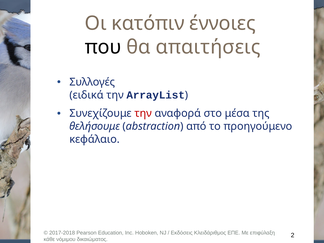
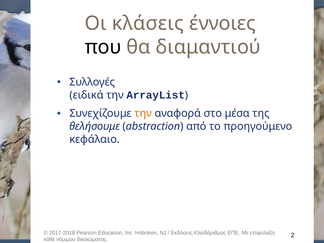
κατόπιν: κατόπιν -> κλάσεις
απαιτήσεις: απαιτήσεις -> διαμαντιού
την at (143, 113) colour: red -> orange
